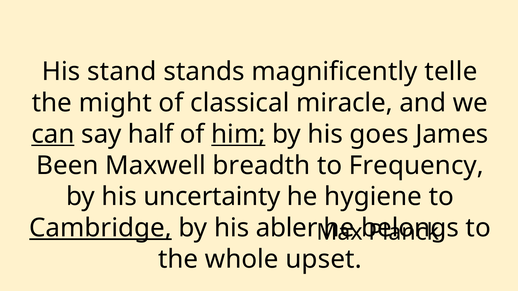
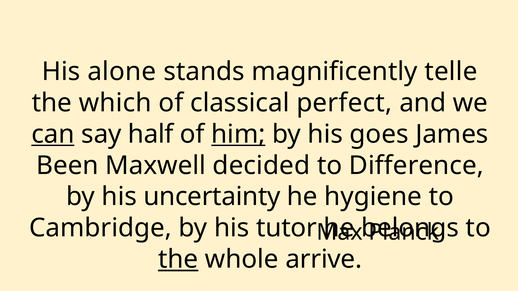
stand: stand -> alone
might: might -> which
miracle: miracle -> perfect
breadth: breadth -> decided
Frequency: Frequency -> Difference
Cambridge underline: present -> none
abler: abler -> tutor
the at (178, 260) underline: none -> present
upset: upset -> arrive
